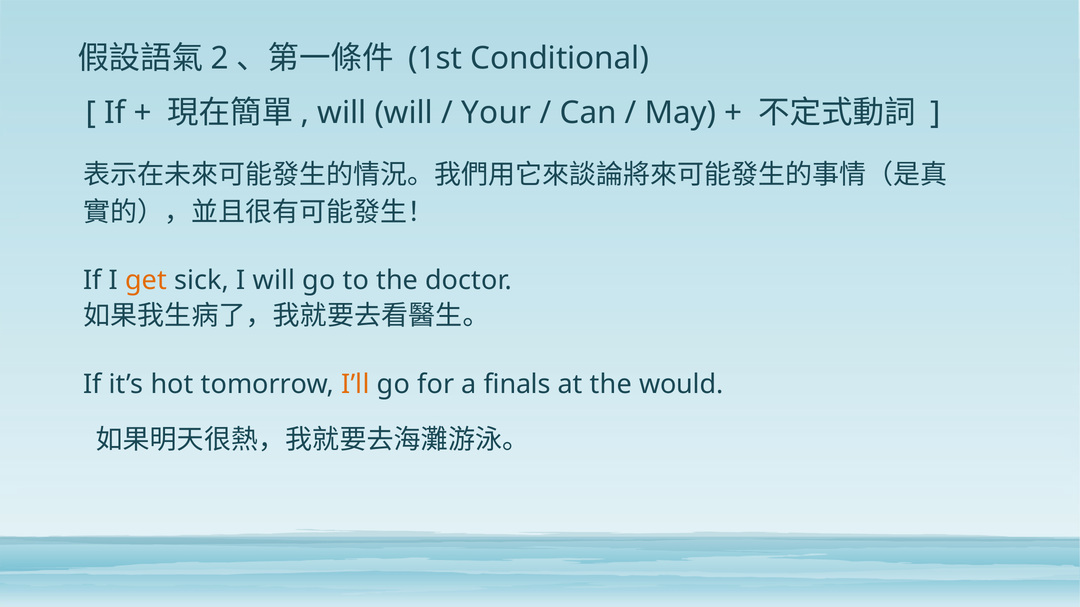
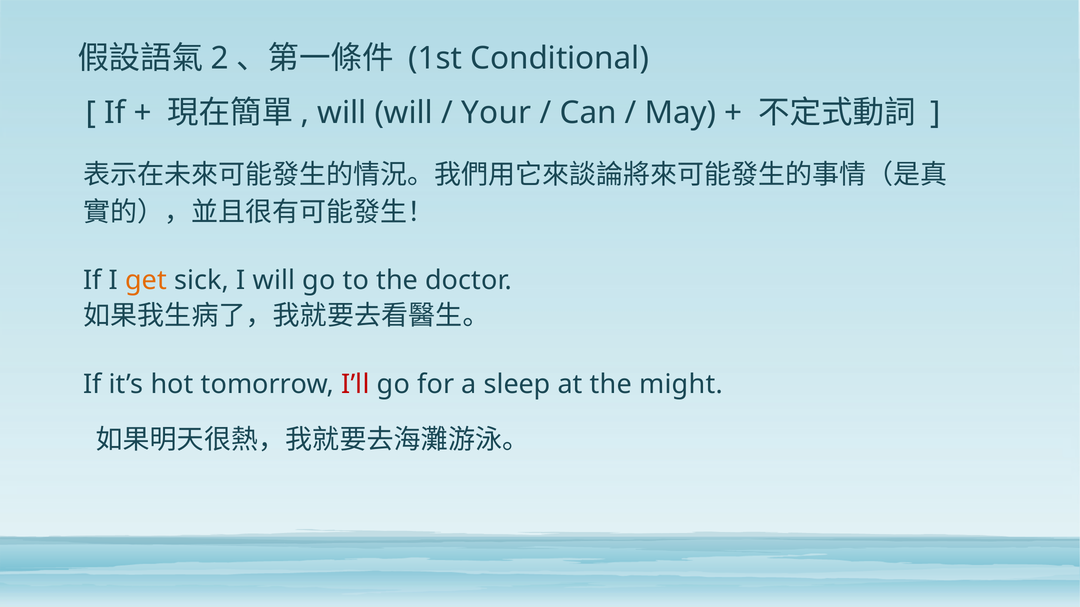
I’ll colour: orange -> red
finals: finals -> sleep
would: would -> might
